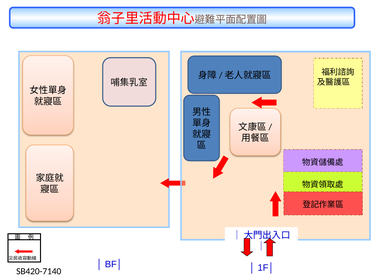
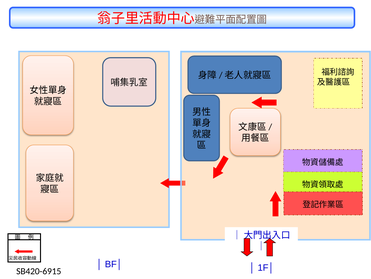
SB420-7140: SB420-7140 -> SB420-6915
